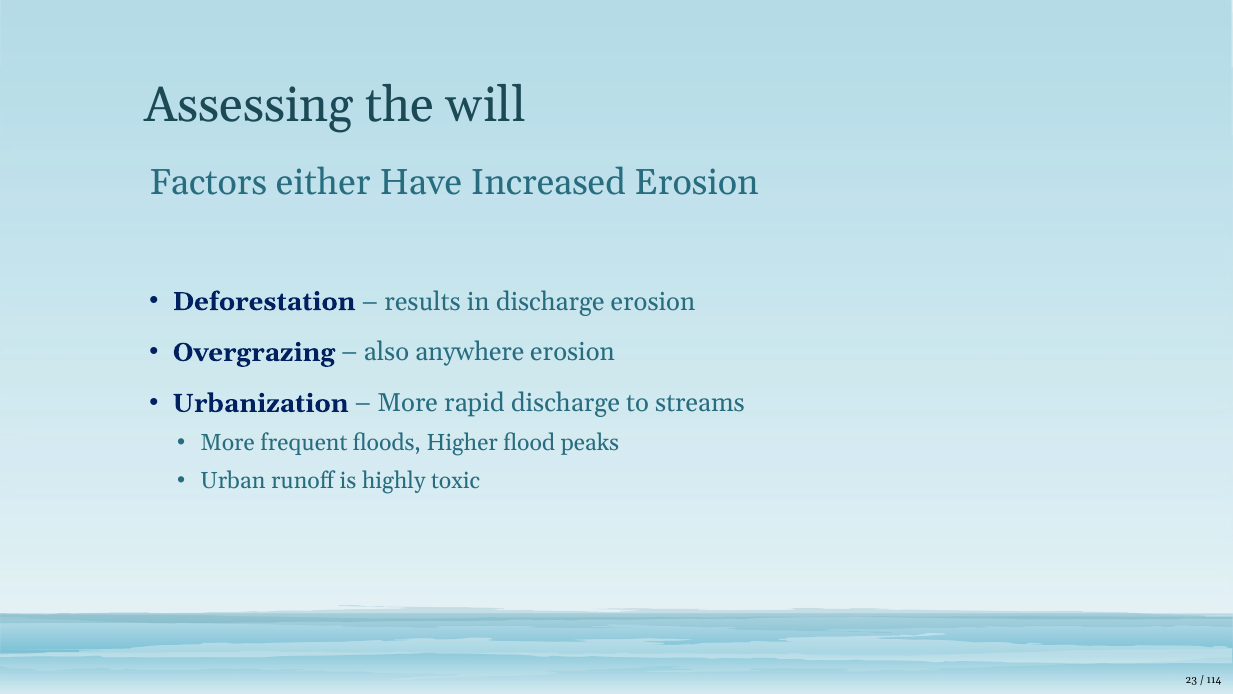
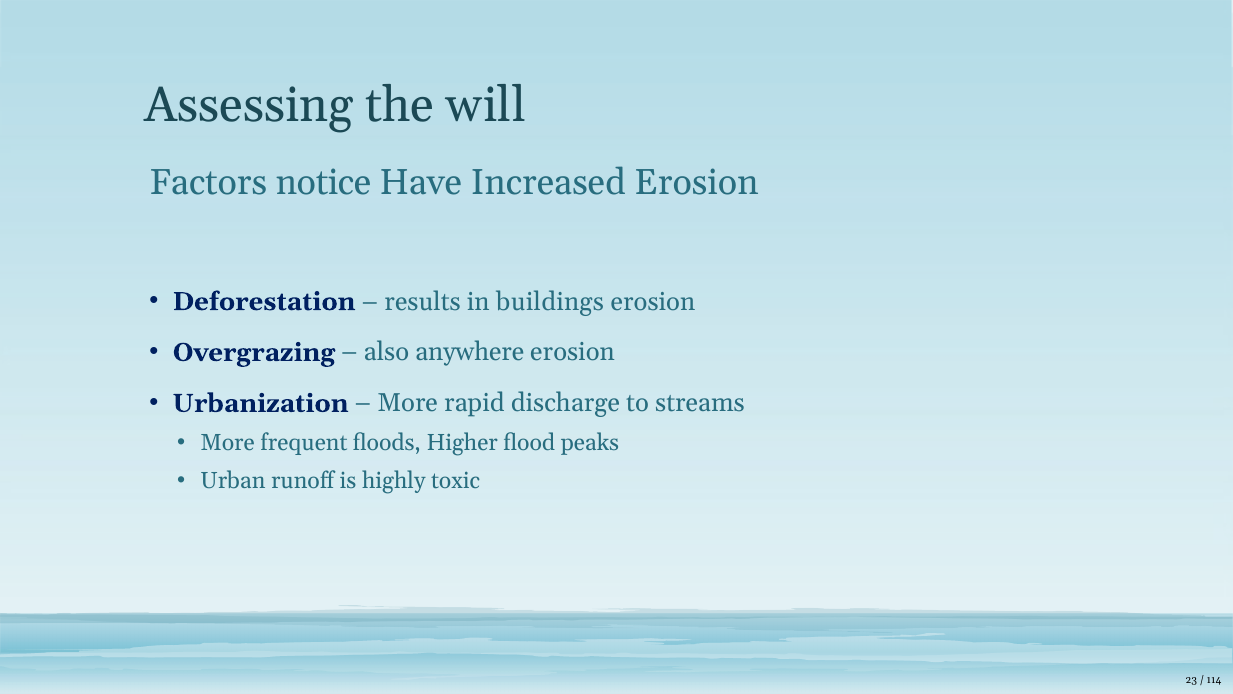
either: either -> notice
in discharge: discharge -> buildings
